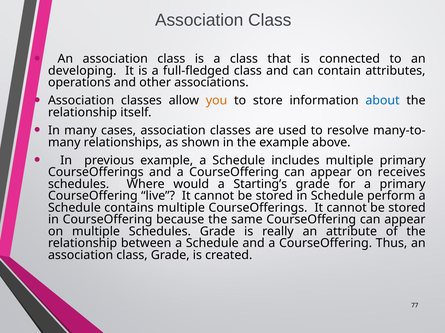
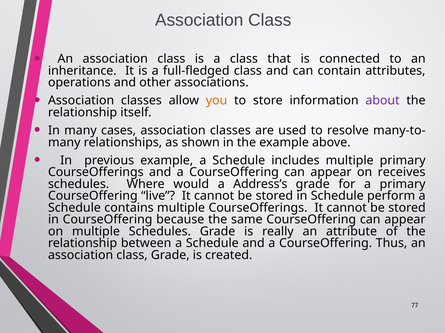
developing: developing -> inheritance
about colour: blue -> purple
Starting’s: Starting’s -> Address’s
